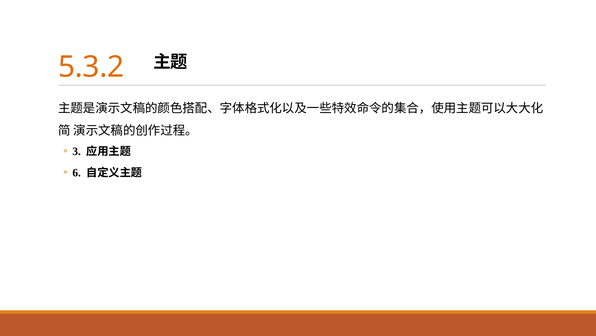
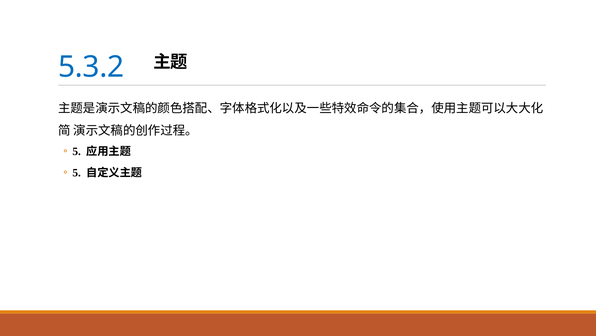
5.3.2 colour: orange -> blue
3 at (77, 151): 3 -> 5
6 at (77, 172): 6 -> 5
